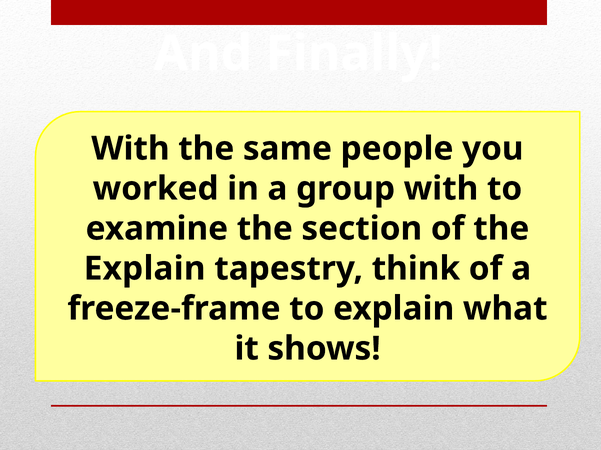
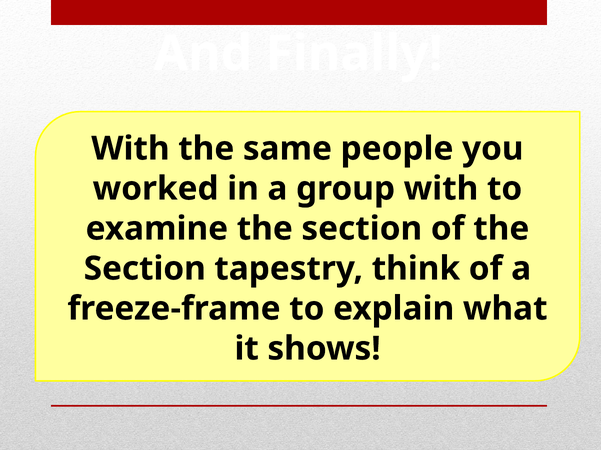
Explain at (145, 269): Explain -> Section
